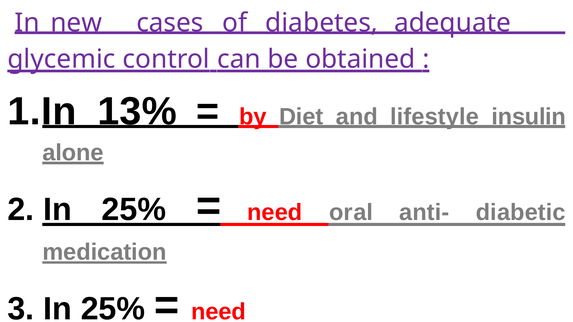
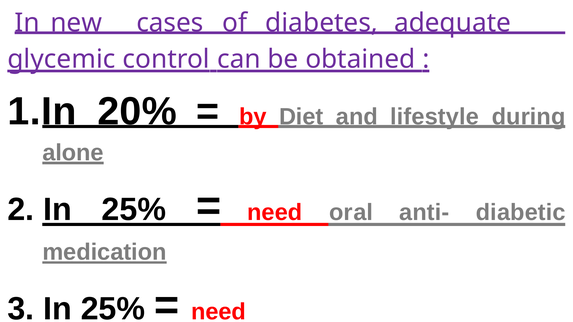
13%: 13% -> 20%
lifestyle insulin: insulin -> during
